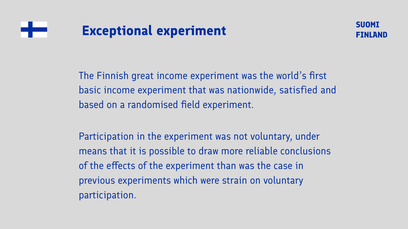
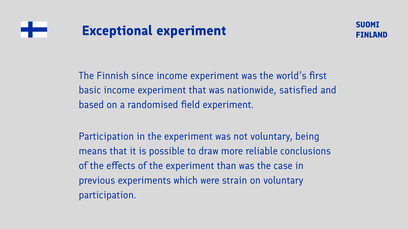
great: great -> since
under: under -> being
